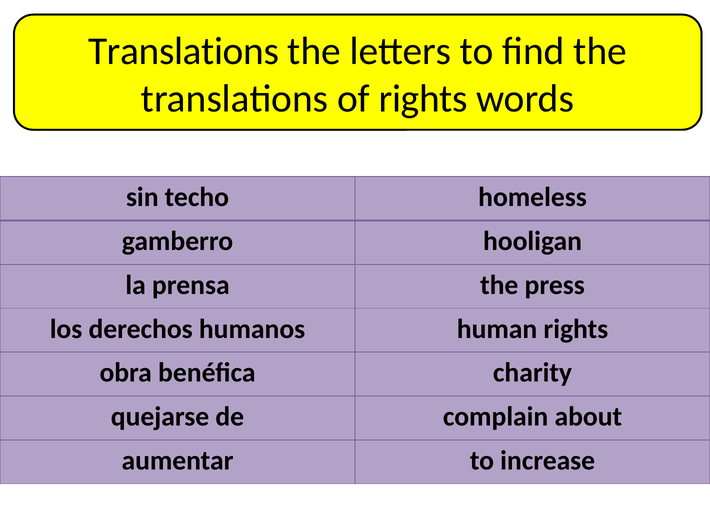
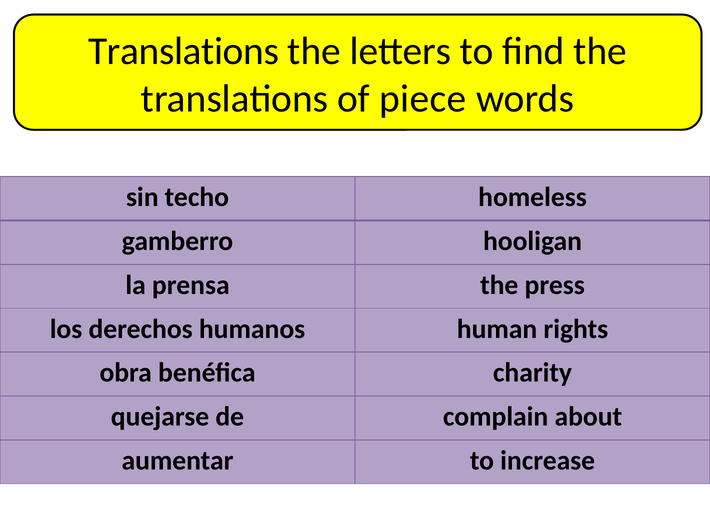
of rights: rights -> piece
